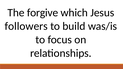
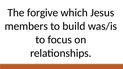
followers: followers -> members
